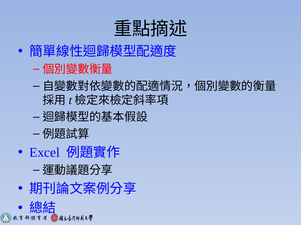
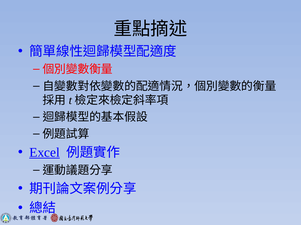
Excel underline: none -> present
